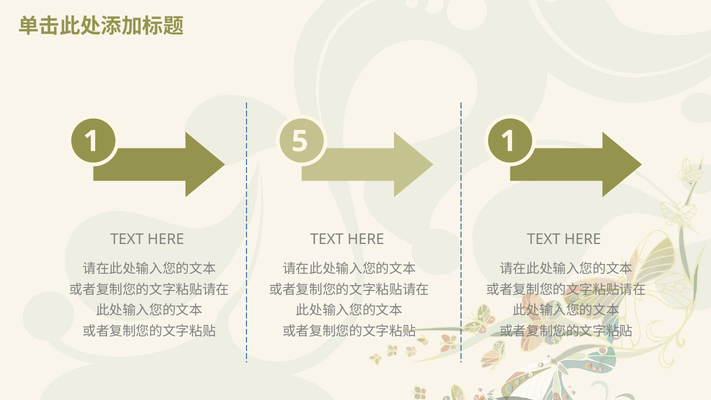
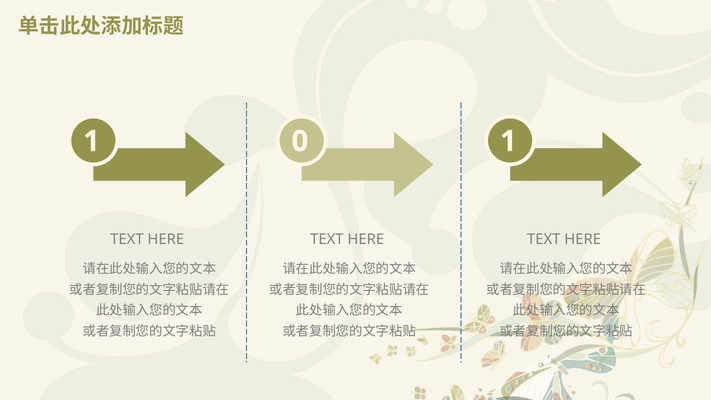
5: 5 -> 0
